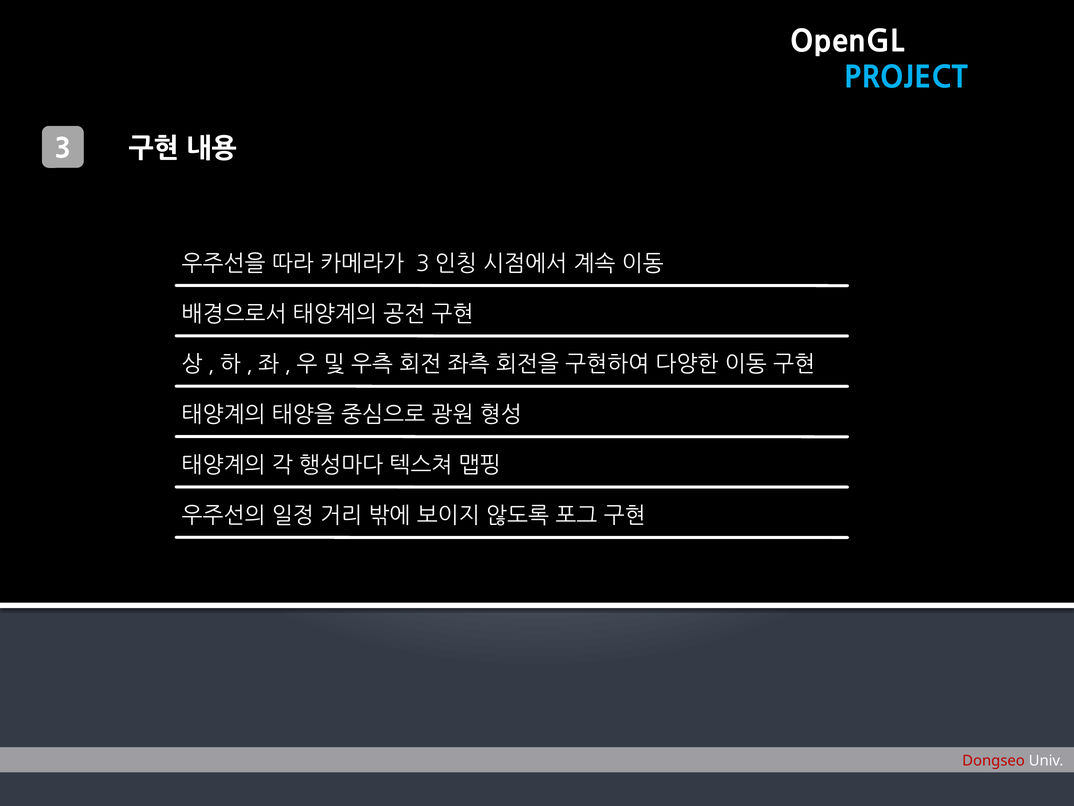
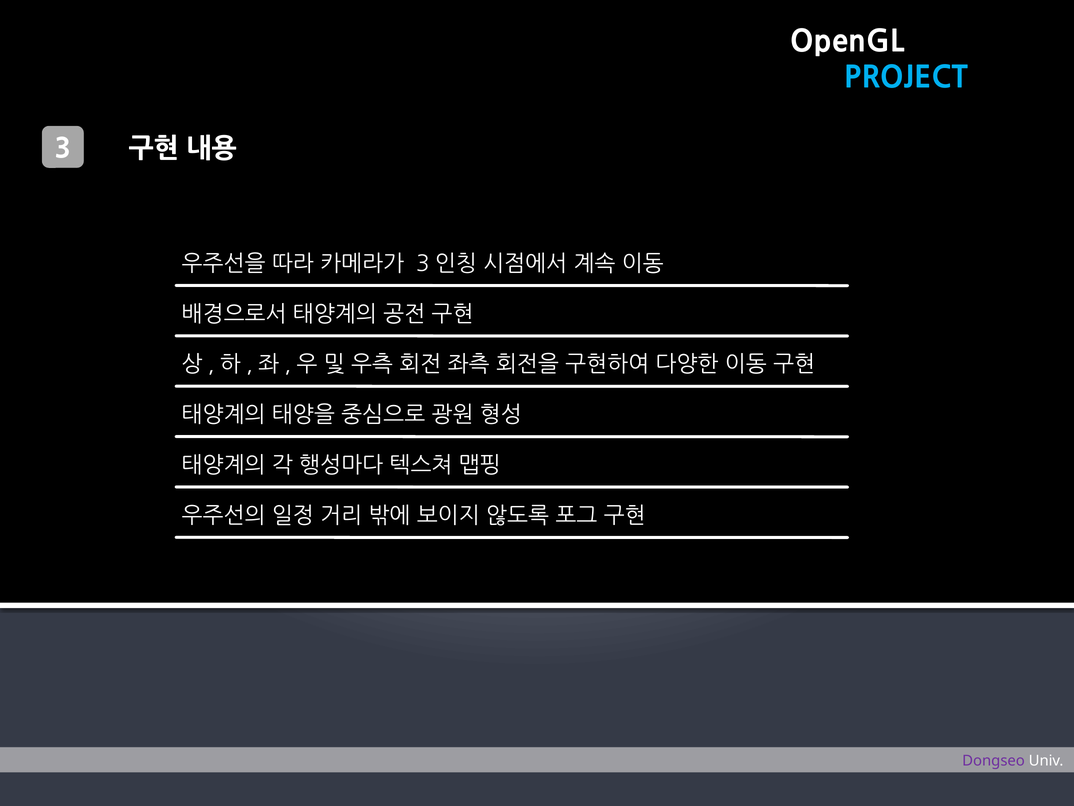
Dongseo colour: red -> purple
